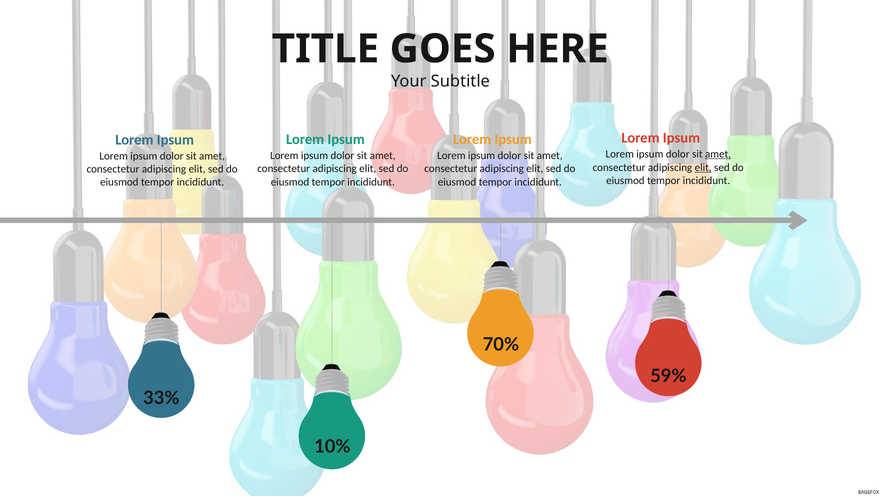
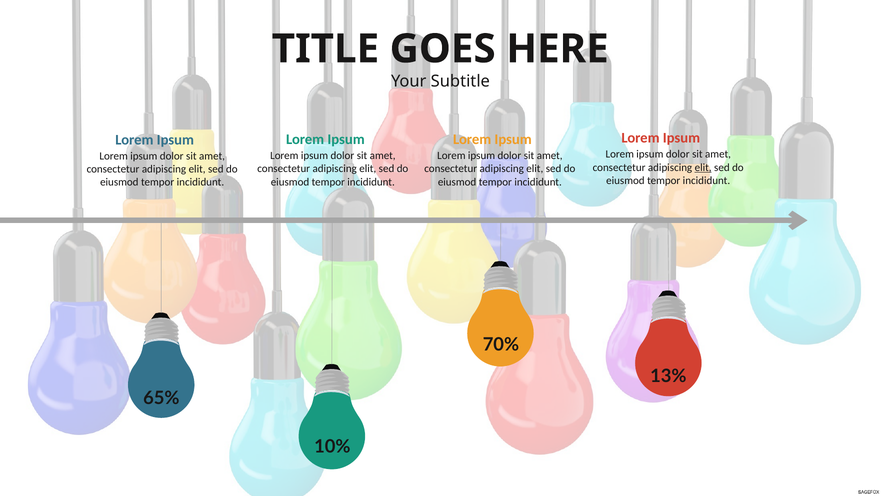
amet at (718, 154) underline: present -> none
59%: 59% -> 13%
33%: 33% -> 65%
